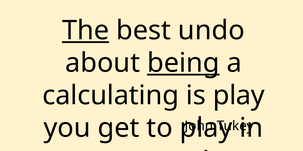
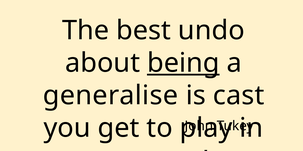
The underline: present -> none
calculating: calculating -> generalise
is play: play -> cast
